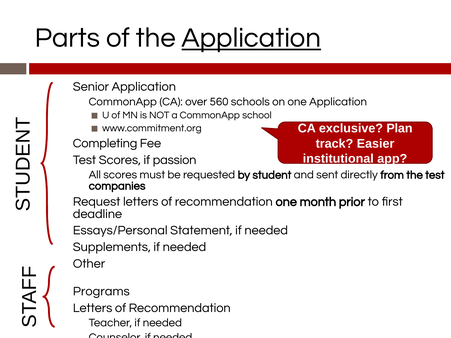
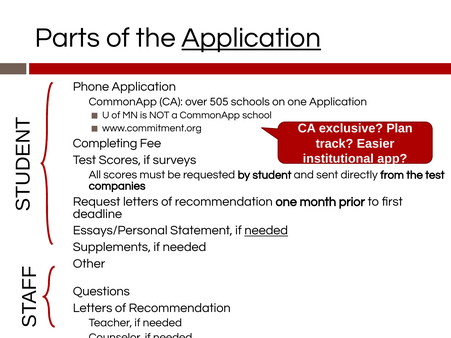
Senior: Senior -> Phone
560: 560 -> 505
passion: passion -> surveys
needed at (266, 231) underline: none -> present
Programs: Programs -> Questions
